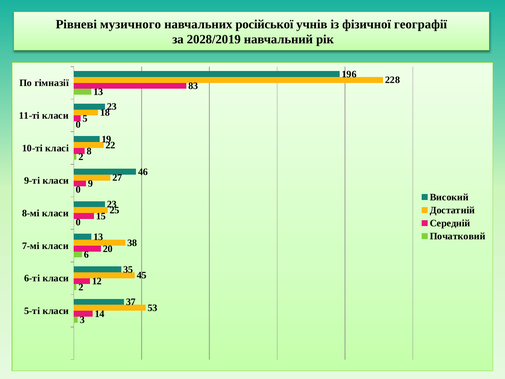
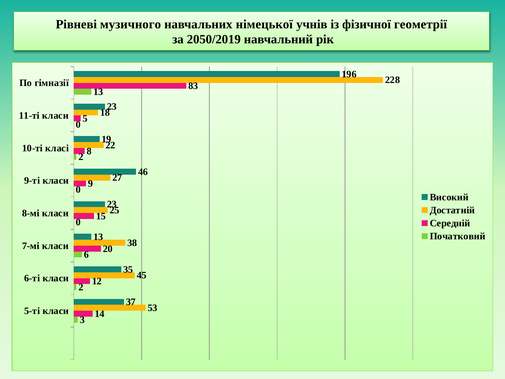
російської: російської -> німецької
географії: географії -> геометрії
2028/2019: 2028/2019 -> 2050/2019
